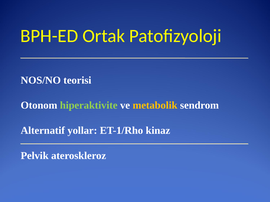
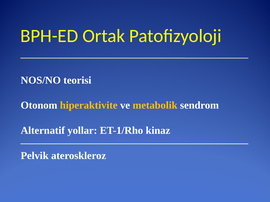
hiperaktivite colour: light green -> yellow
